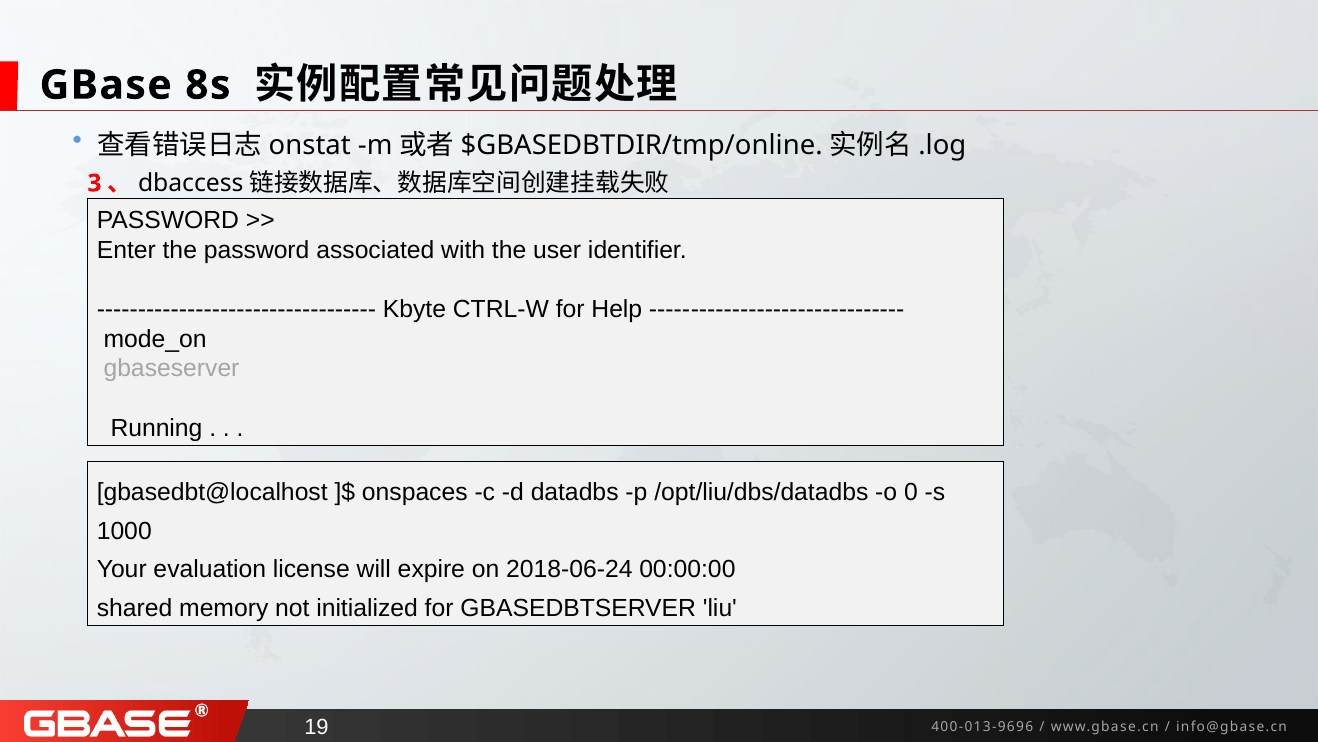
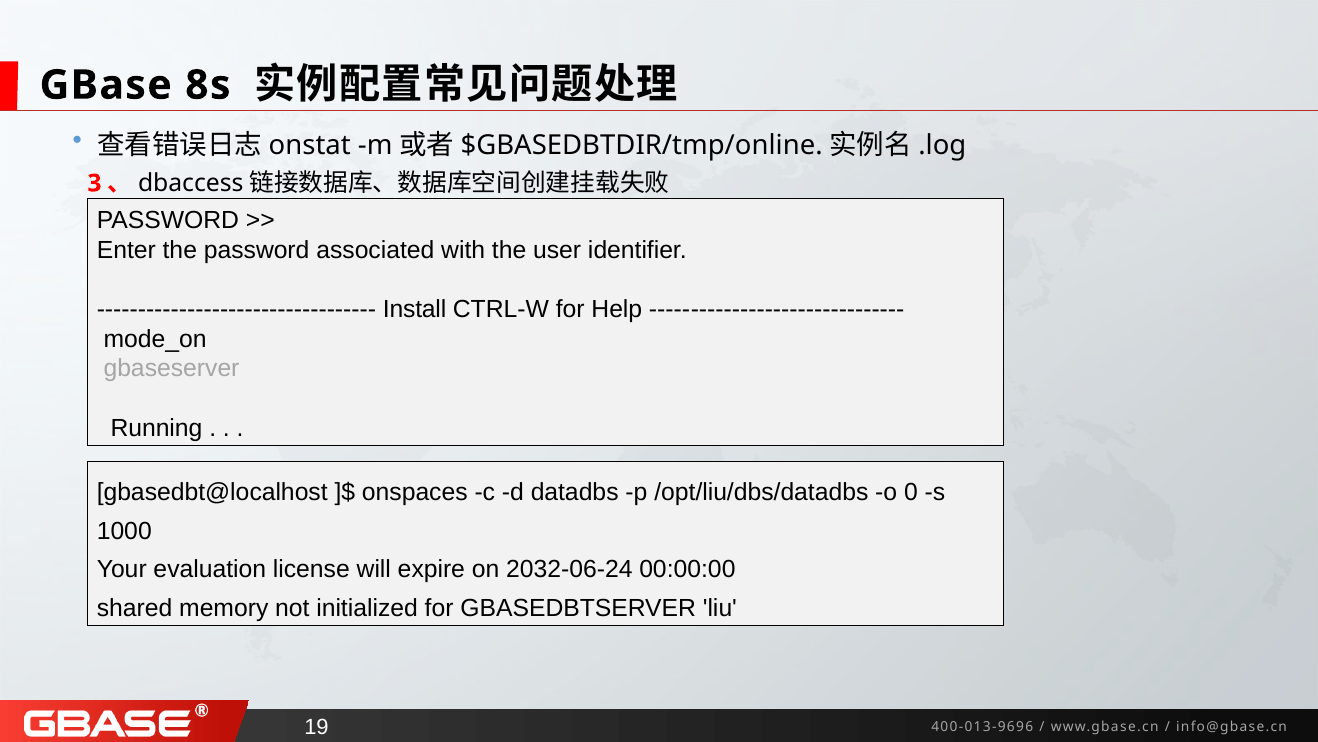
Kbyte: Kbyte -> Install
2018-06-24: 2018-06-24 -> 2032-06-24
